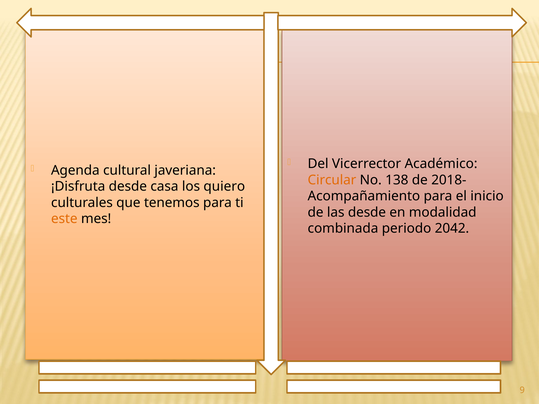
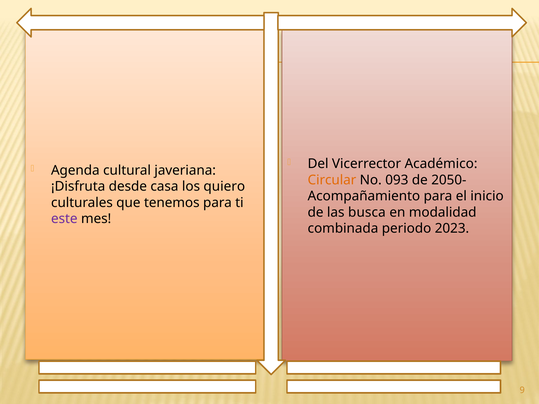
138: 138 -> 093
2018-: 2018- -> 2050-
las desde: desde -> busca
este colour: orange -> purple
2042: 2042 -> 2023
